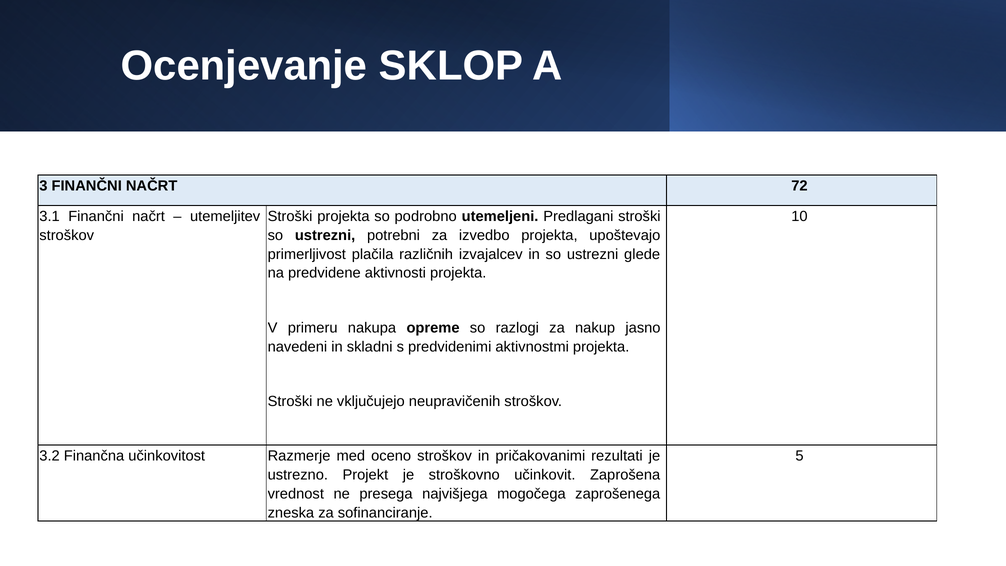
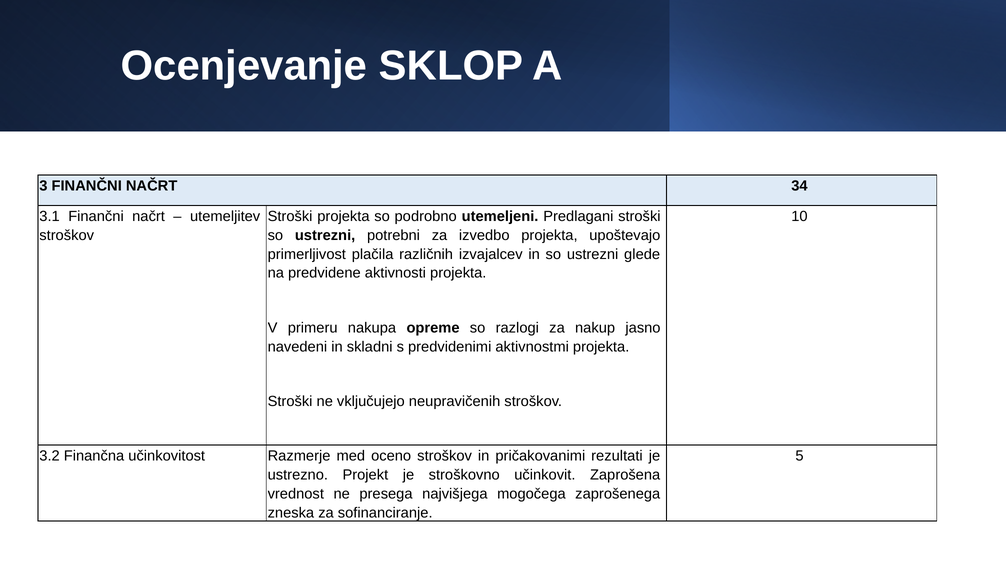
72: 72 -> 34
